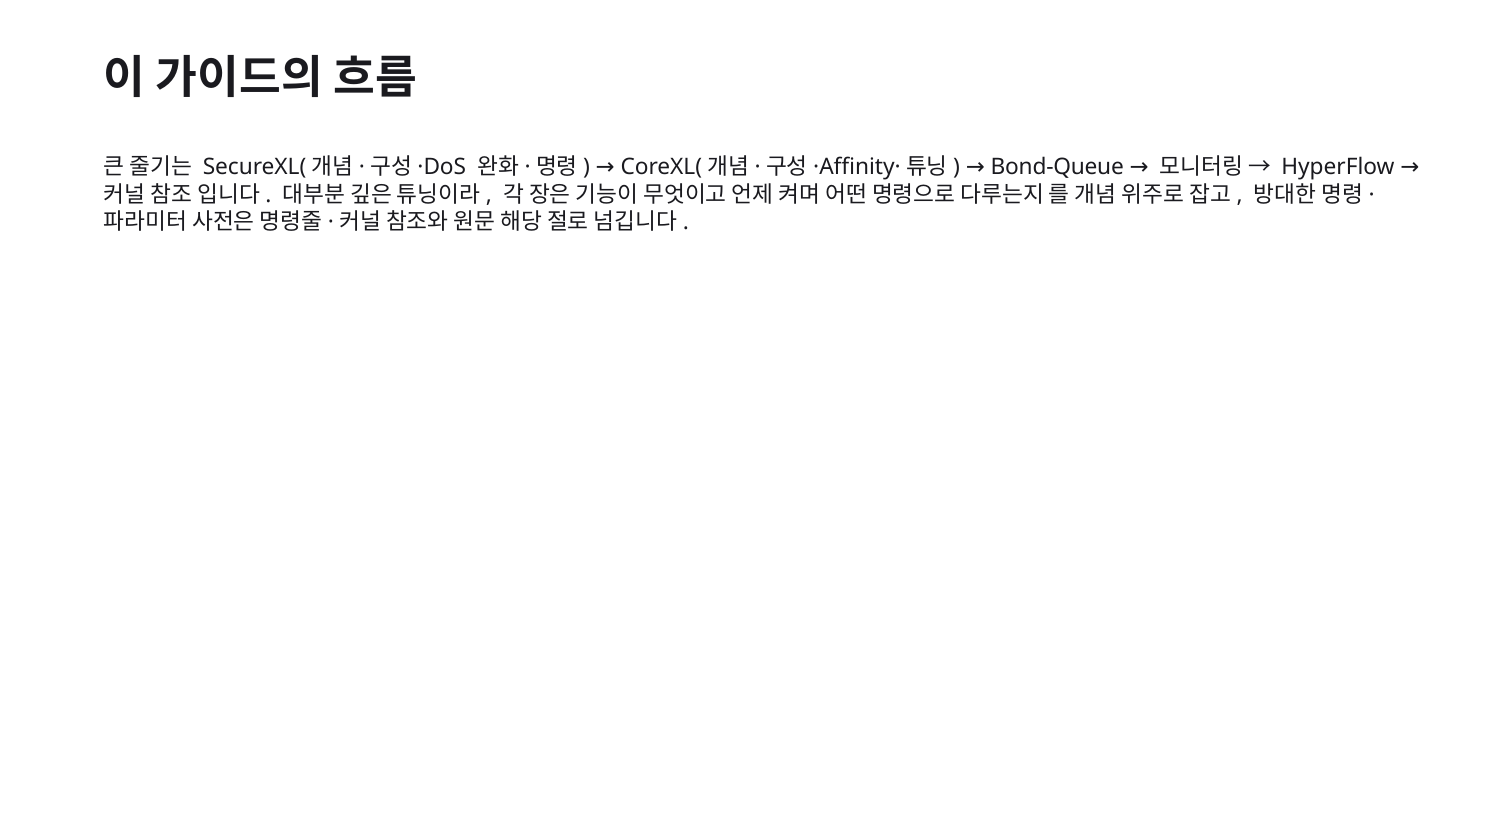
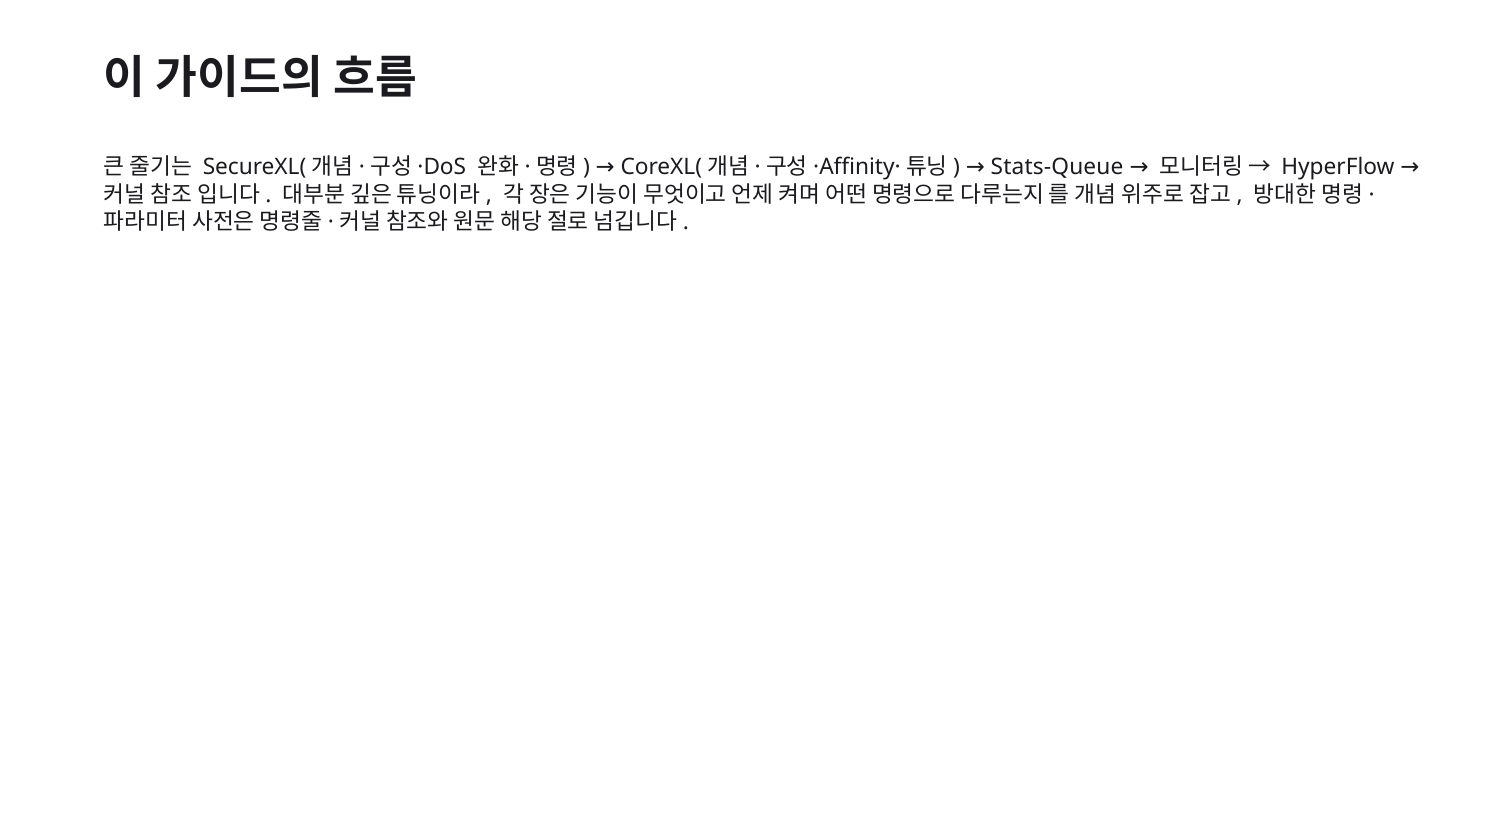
Bond-Queue: Bond-Queue -> Stats-Queue
